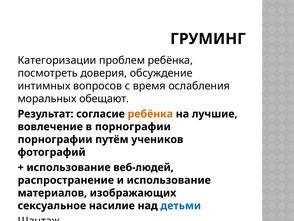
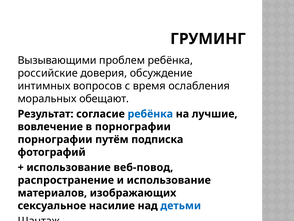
Категоризации: Категоризации -> Вызывающими
посмотреть: посмотреть -> российские
ребёнка at (150, 114) colour: orange -> blue
учеников: учеников -> подписка
веб-людей: веб-людей -> веб-повод
